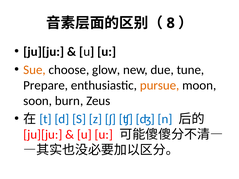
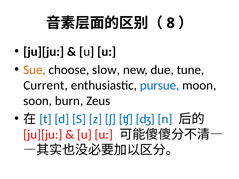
glow: glow -> slow
Prepare: Prepare -> Current
pursue colour: orange -> blue
